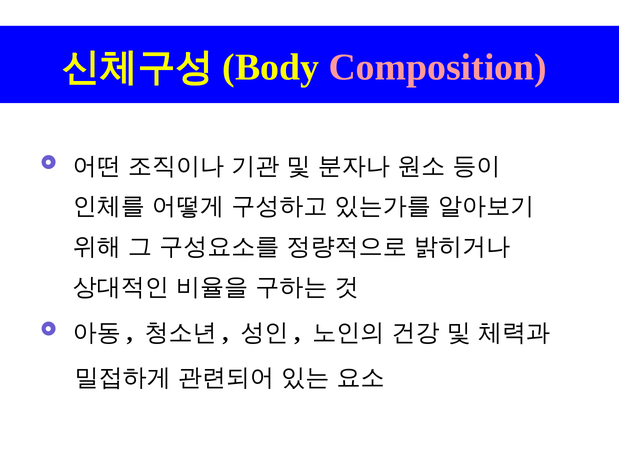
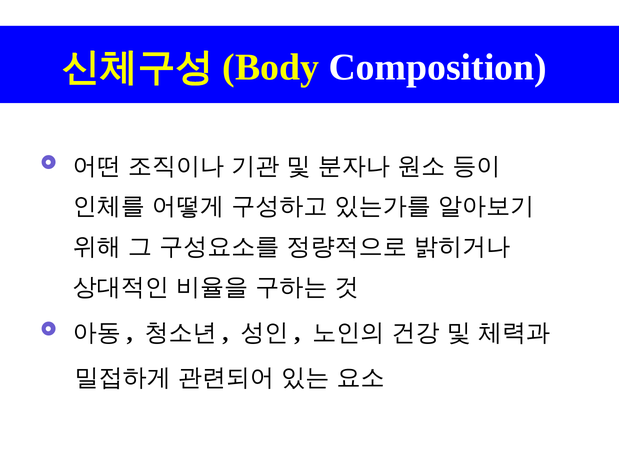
Composition colour: pink -> white
